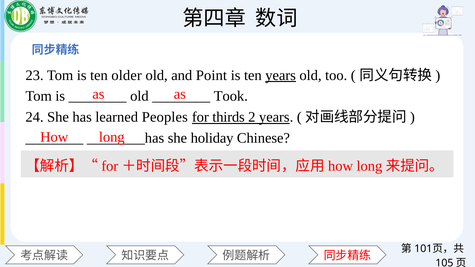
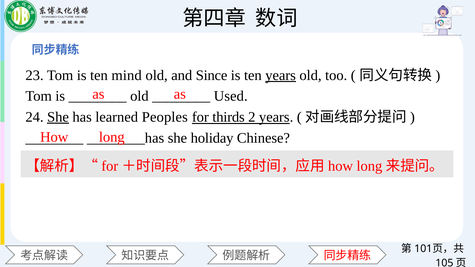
older: older -> mind
Point: Point -> Since
Took: Took -> Used
She at (58, 117) underline: none -> present
